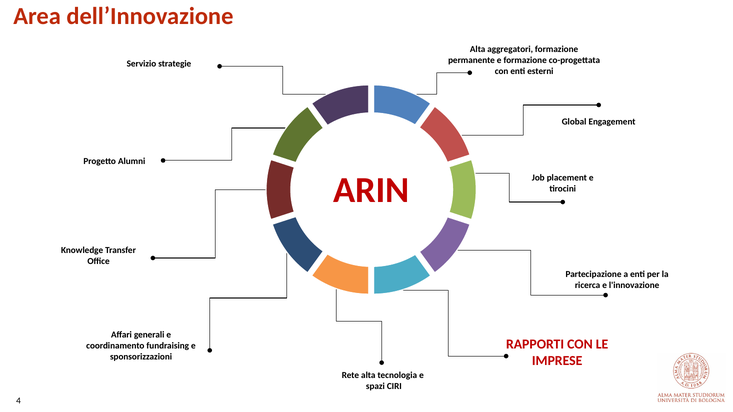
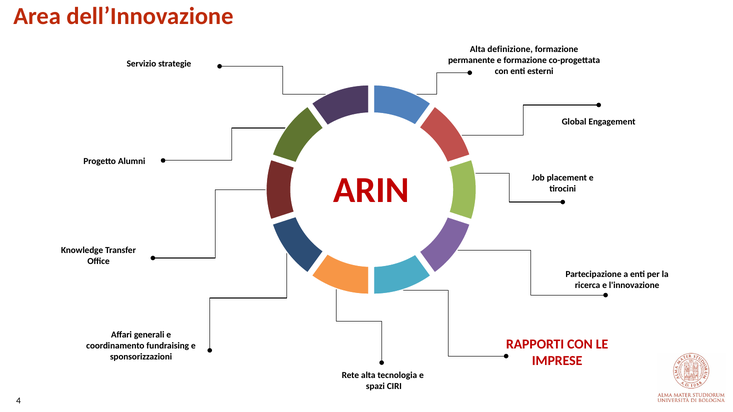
aggregatori: aggregatori -> definizione
